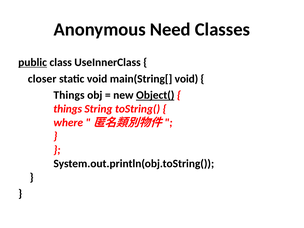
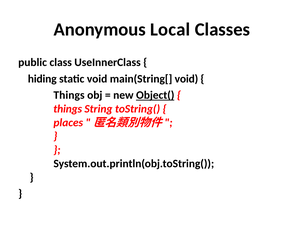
Need: Need -> Local
public underline: present -> none
closer: closer -> hiding
where: where -> places
